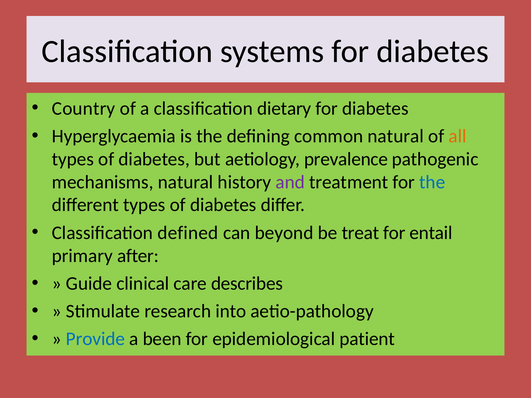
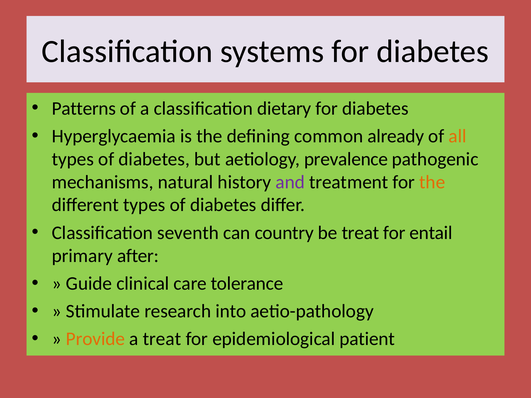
Country: Country -> Patterns
common natural: natural -> already
the at (432, 182) colour: blue -> orange
defined: defined -> seventh
beyond: beyond -> country
describes: describes -> tolerance
Provide colour: blue -> orange
a been: been -> treat
